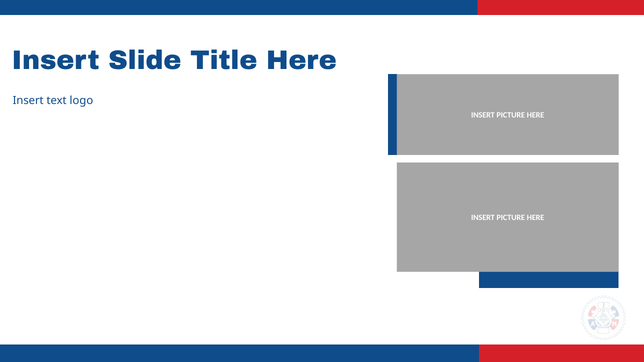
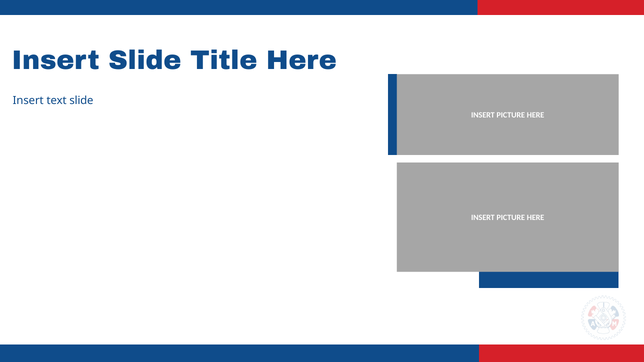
text logo: logo -> slide
